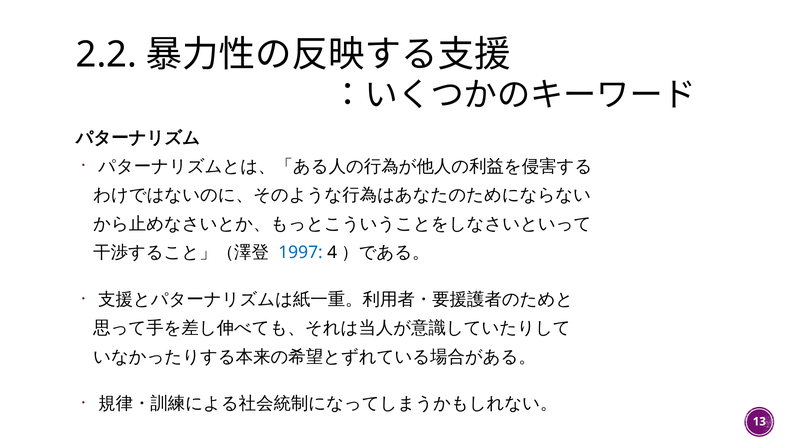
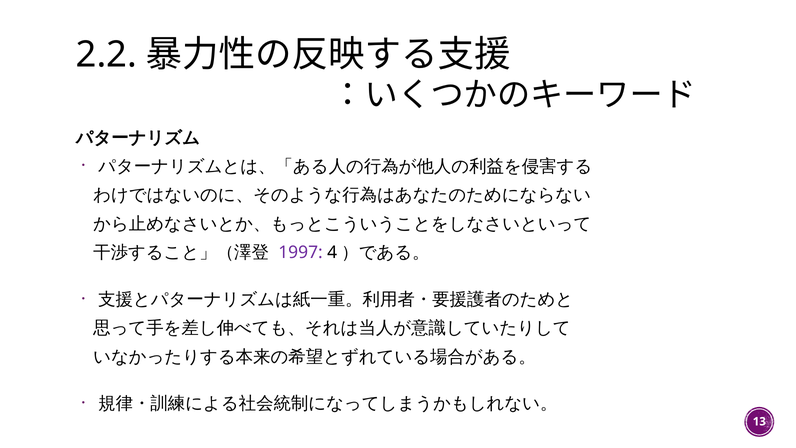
1997 colour: blue -> purple
